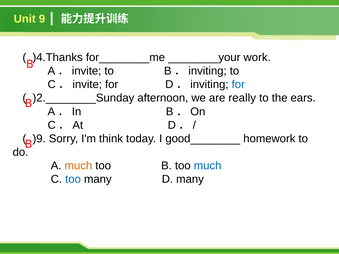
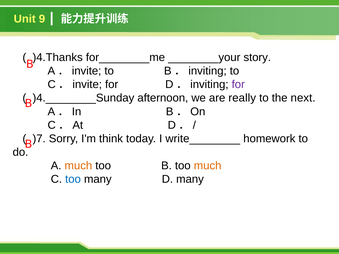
work: work -> story
for at (238, 85) colour: blue -> purple
)2.________Sunday: )2.________Sunday -> )4.________Sunday
ears: ears -> next
)9: )9 -> )7
good________: good________ -> write________
much at (208, 166) colour: blue -> orange
